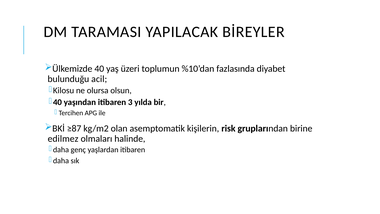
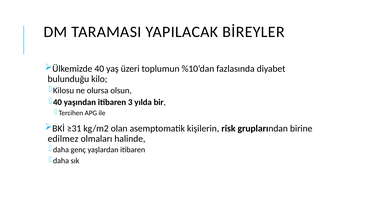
acil: acil -> kilo
≥87: ≥87 -> ≥31
